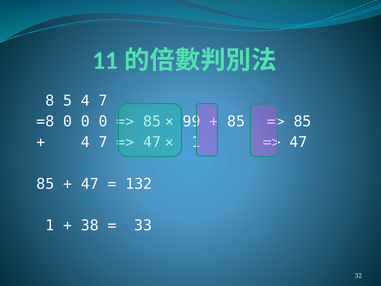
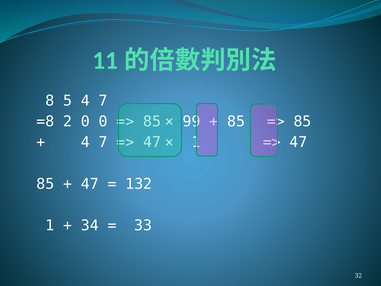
=8 0: 0 -> 2
38: 38 -> 34
